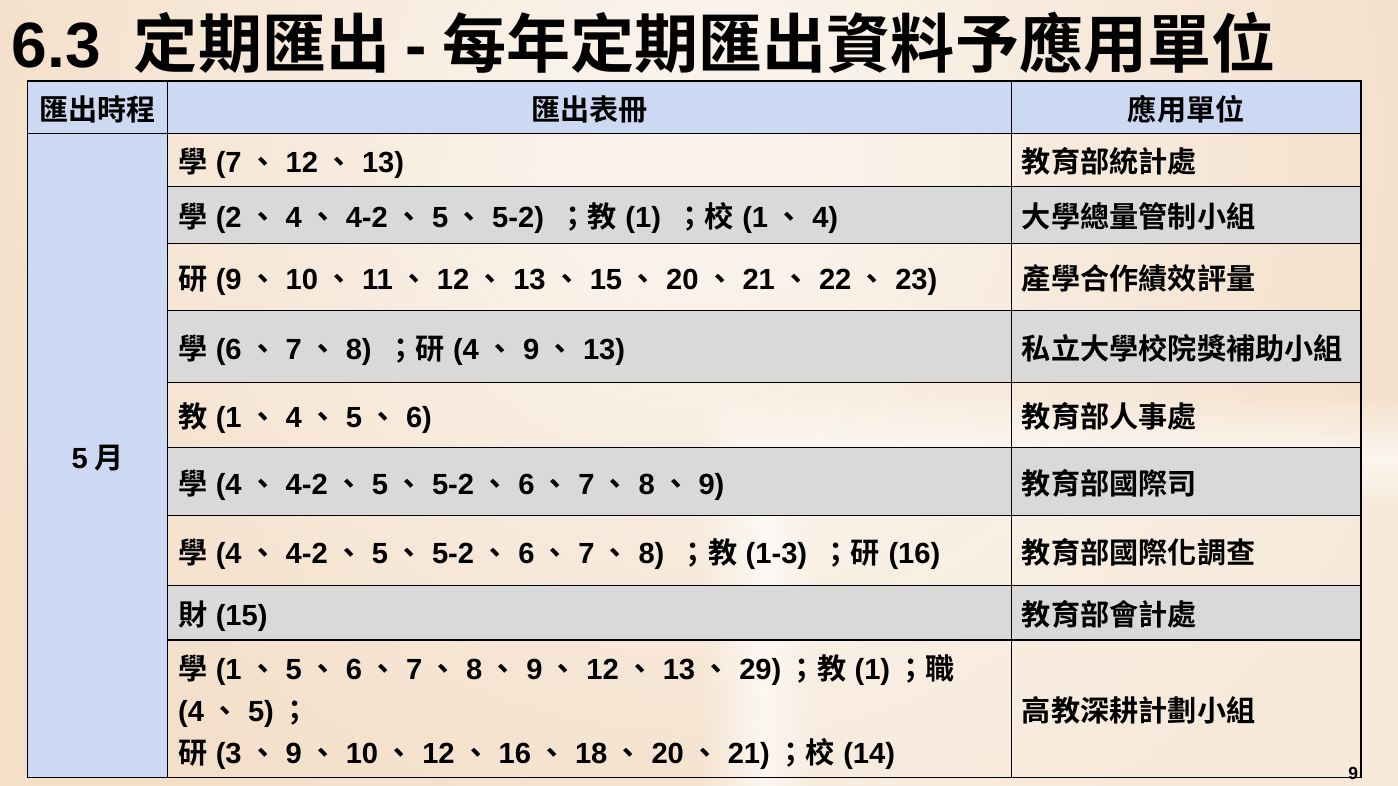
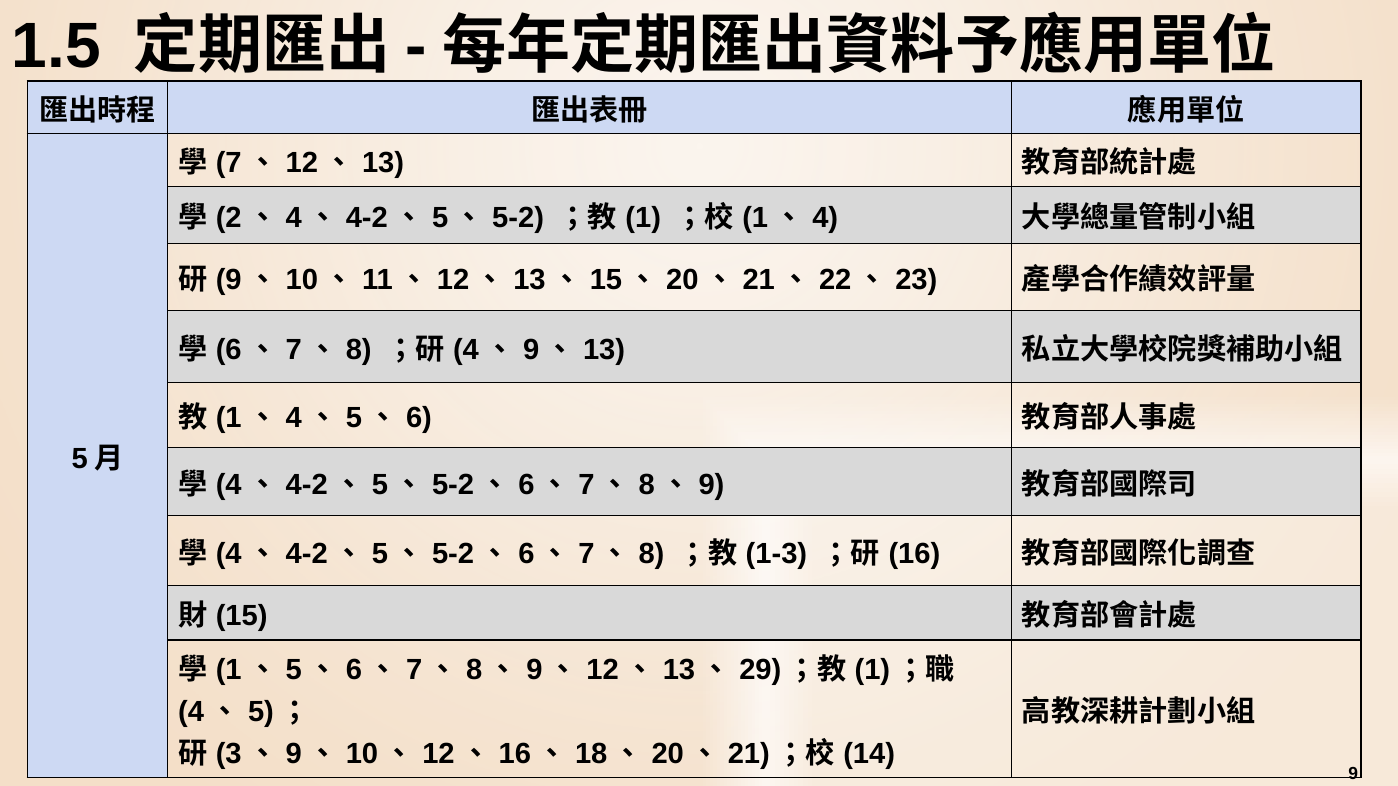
6.3: 6.3 -> 1.5
